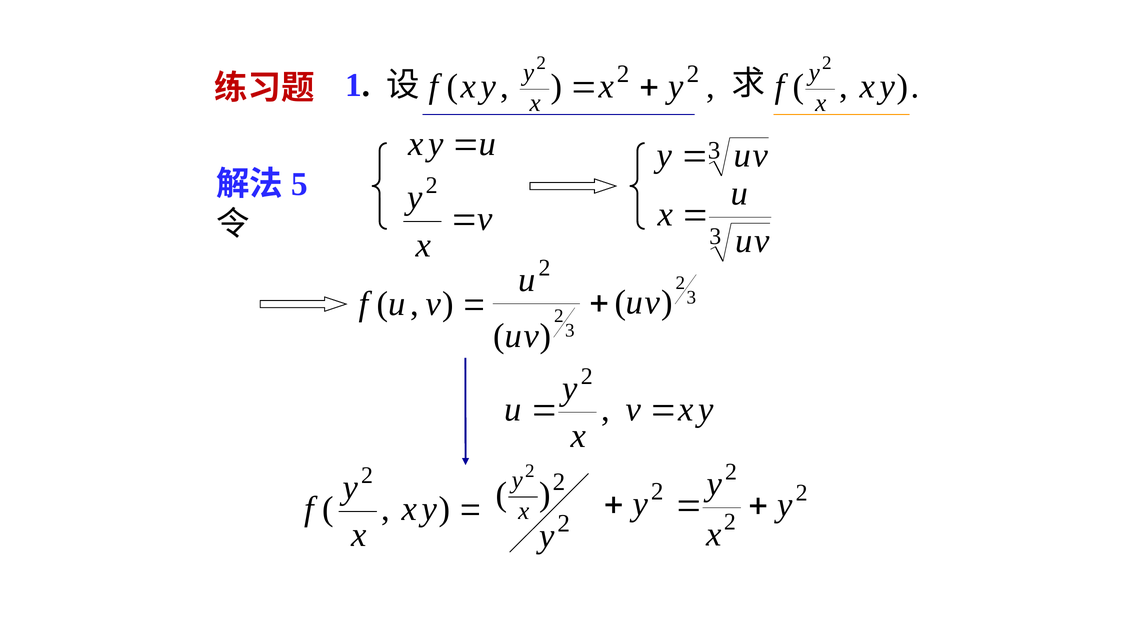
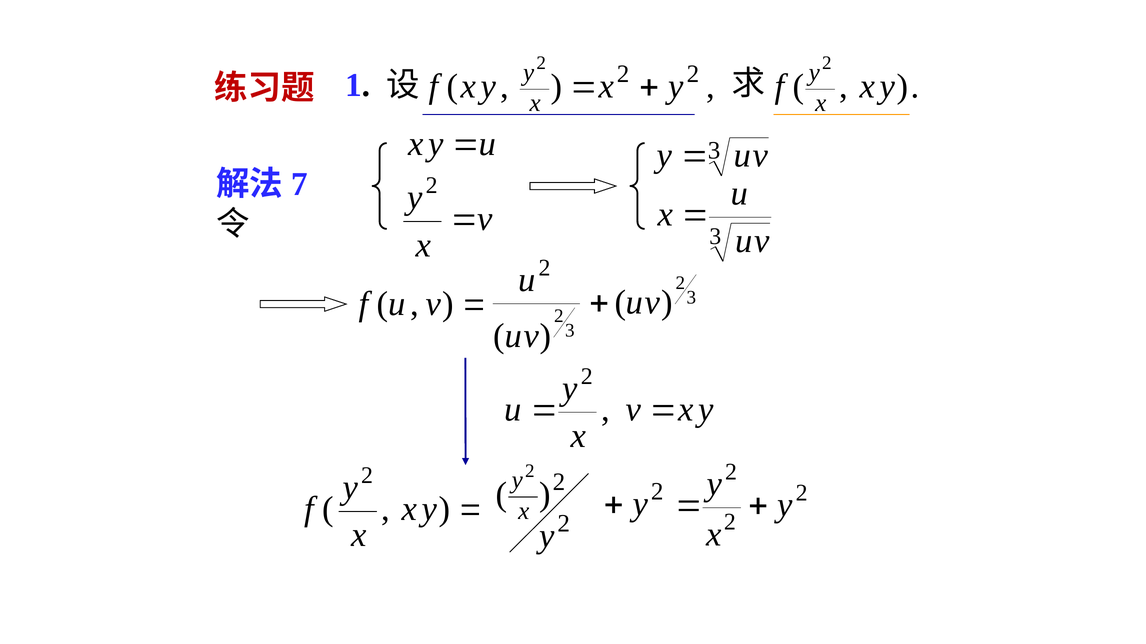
5: 5 -> 7
